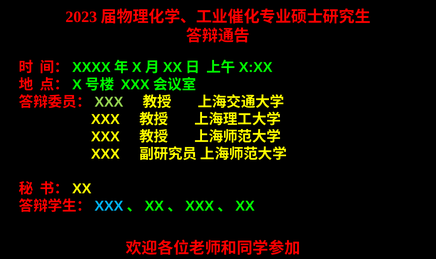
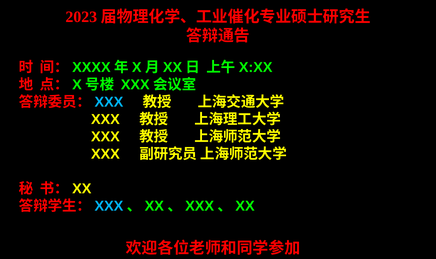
XXX at (109, 102) colour: light green -> light blue
